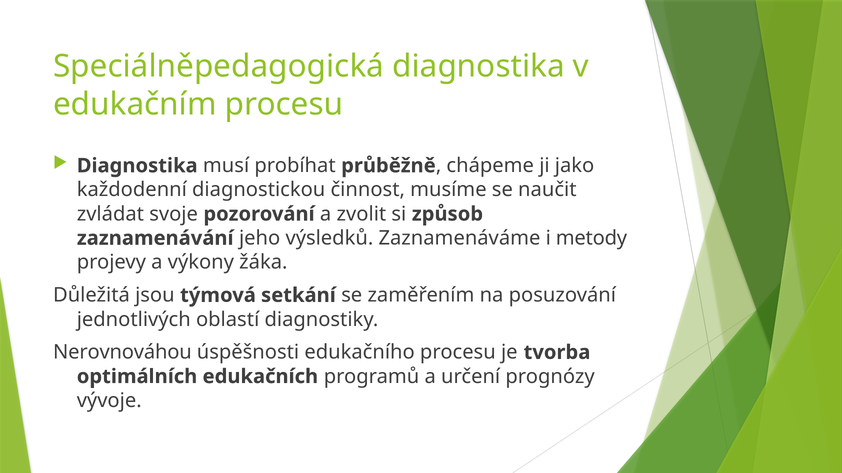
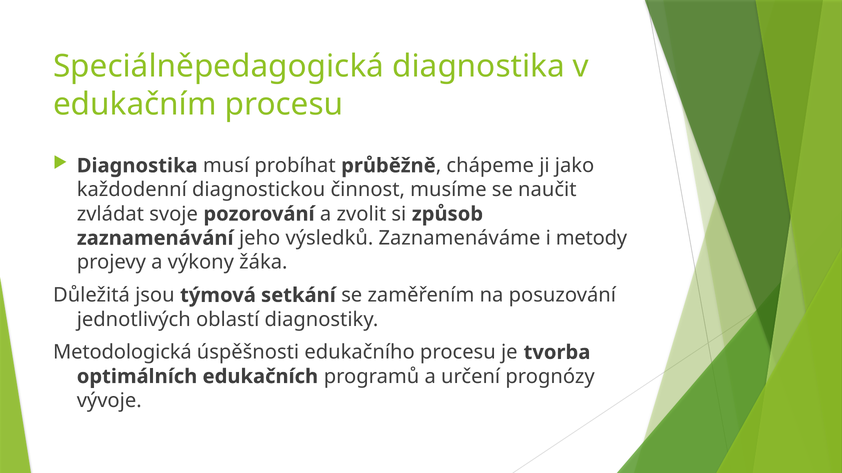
Nerovnováhou: Nerovnováhou -> Metodologická
